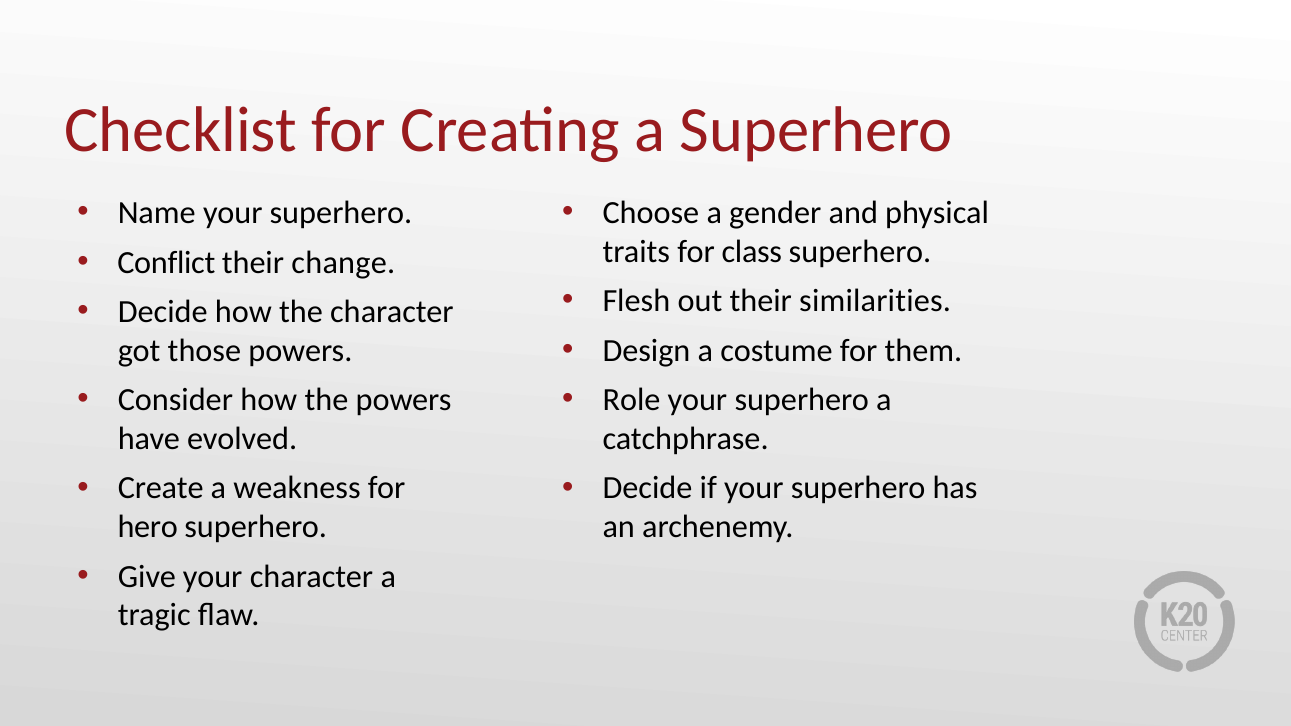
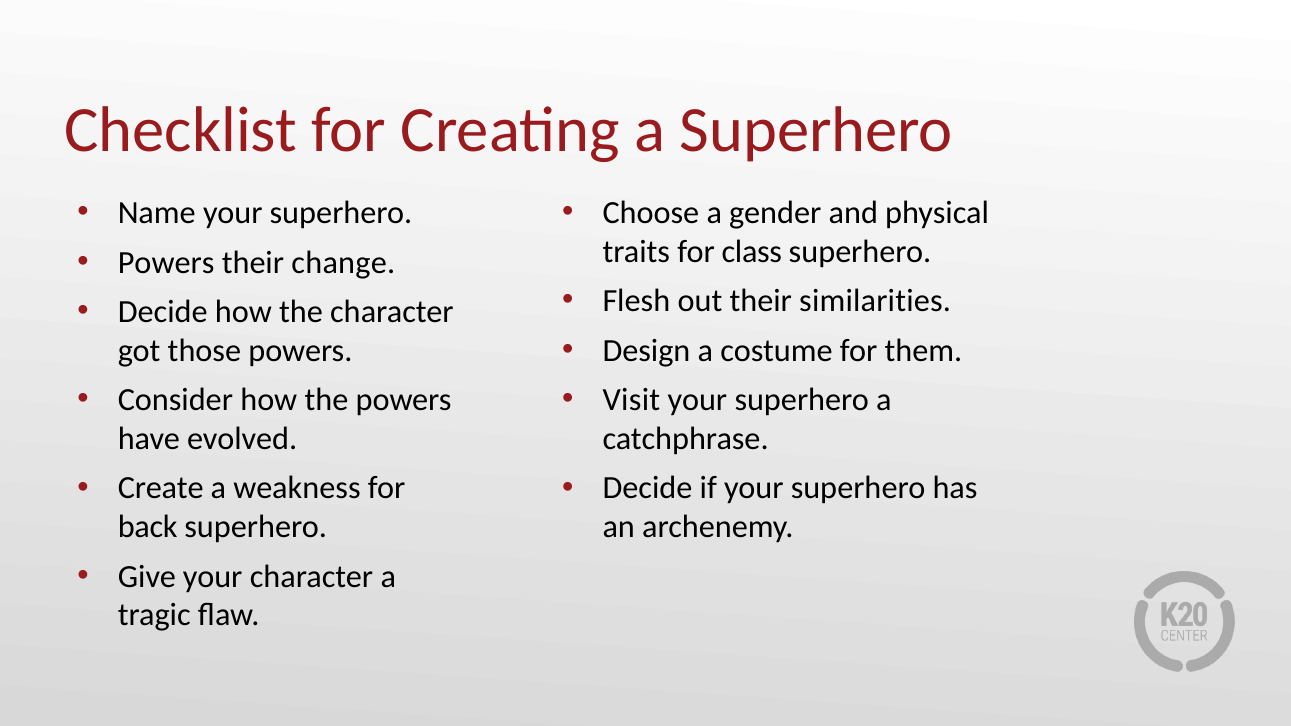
Conflict at (166, 262): Conflict -> Powers
Role: Role -> Visit
hero: hero -> back
